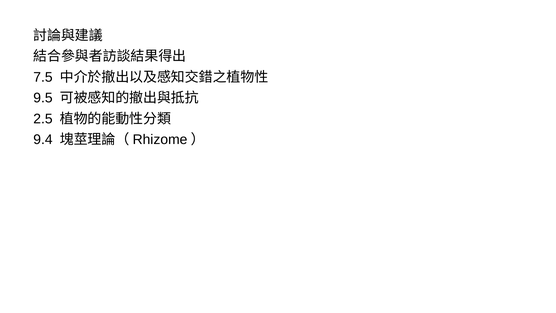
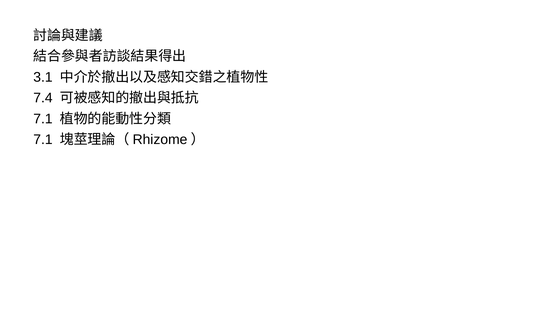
7.5: 7.5 -> 3.1
9.5: 9.5 -> 7.4
2.5 at (43, 119): 2.5 -> 7.1
9.4 at (43, 140): 9.4 -> 7.1
